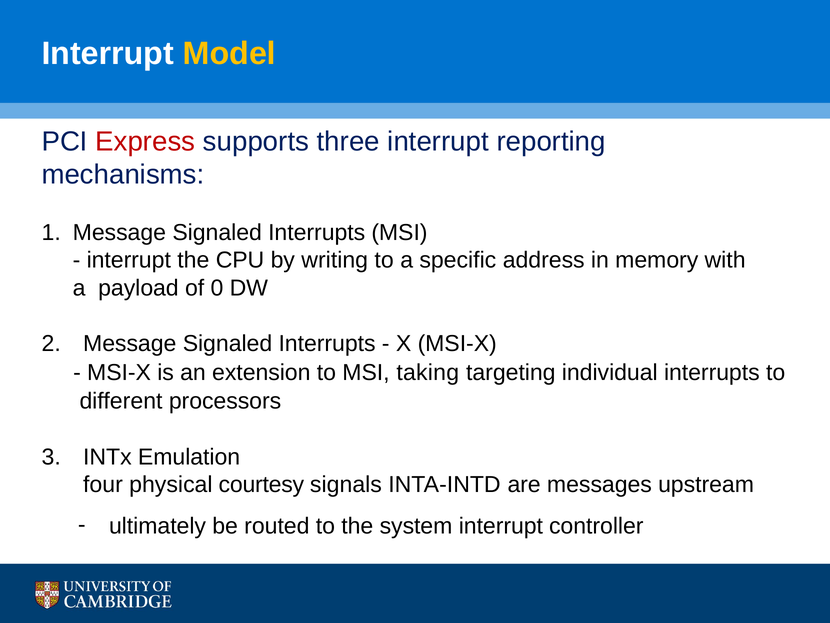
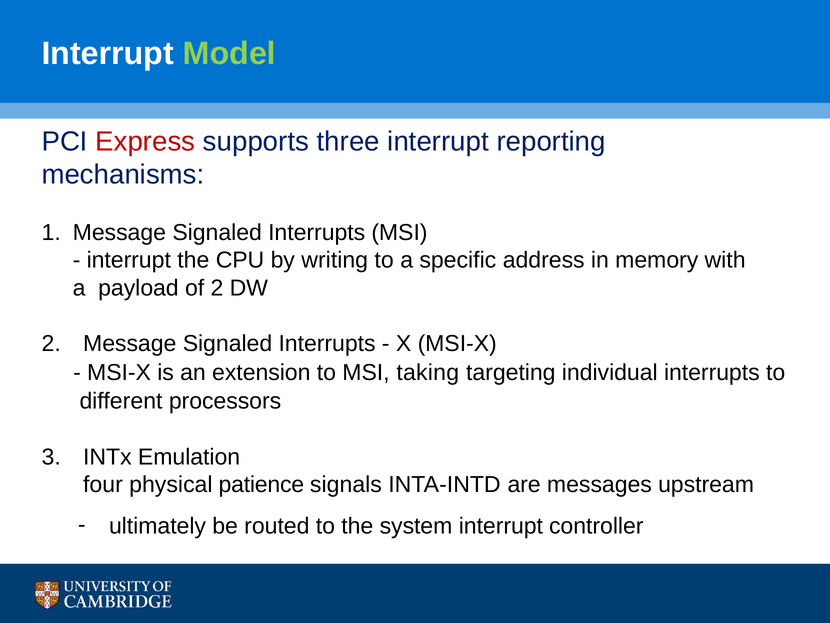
Model colour: yellow -> light green
of 0: 0 -> 2
courtesy: courtesy -> patience
